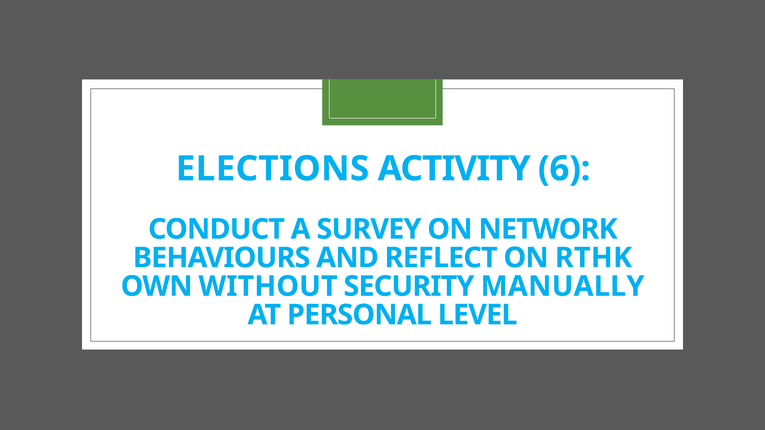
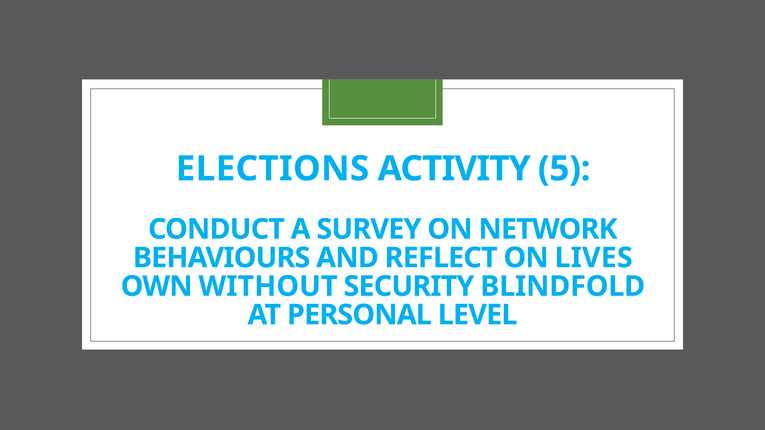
6: 6 -> 5
RTHK: RTHK -> LIVES
MANUALLY: MANUALLY -> BLINDFOLD
